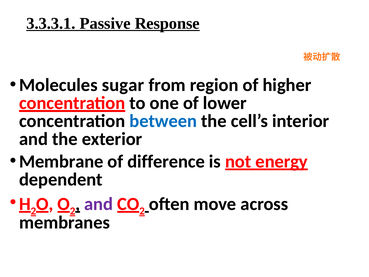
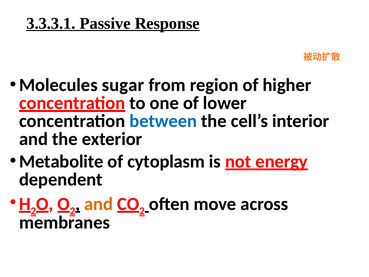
Membrane: Membrane -> Metabolite
difference: difference -> cytoplasm
and at (99, 204) colour: purple -> orange
